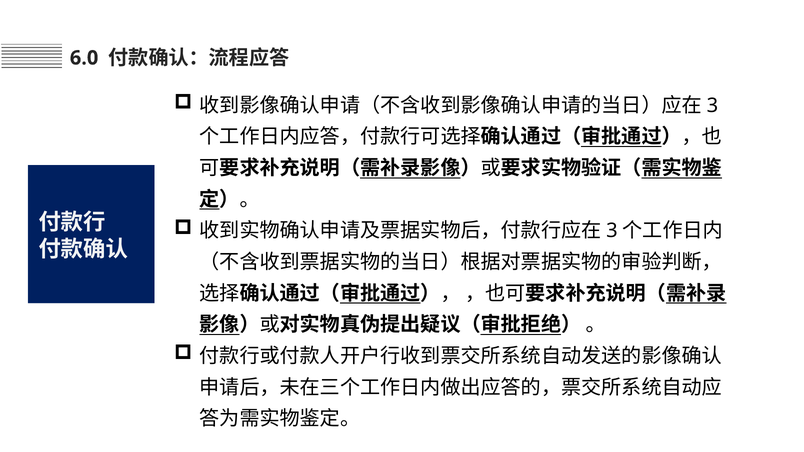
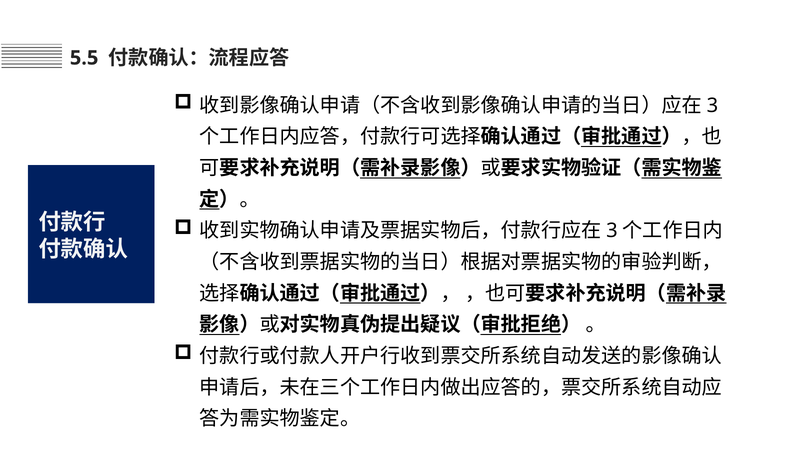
6.0: 6.0 -> 5.5
